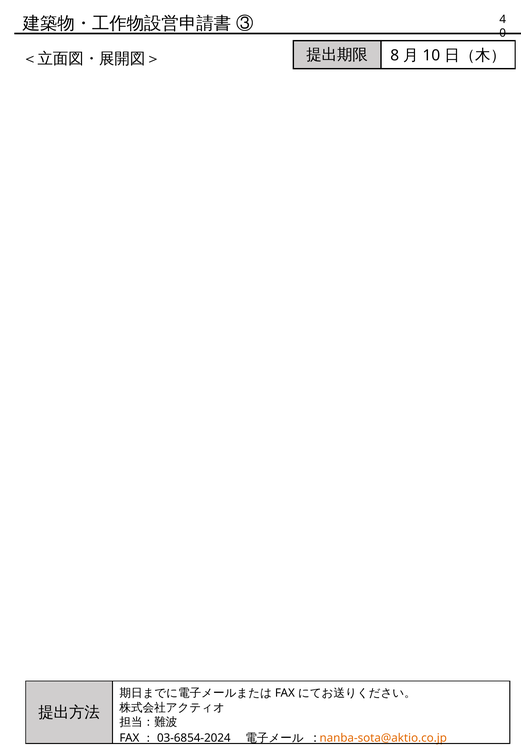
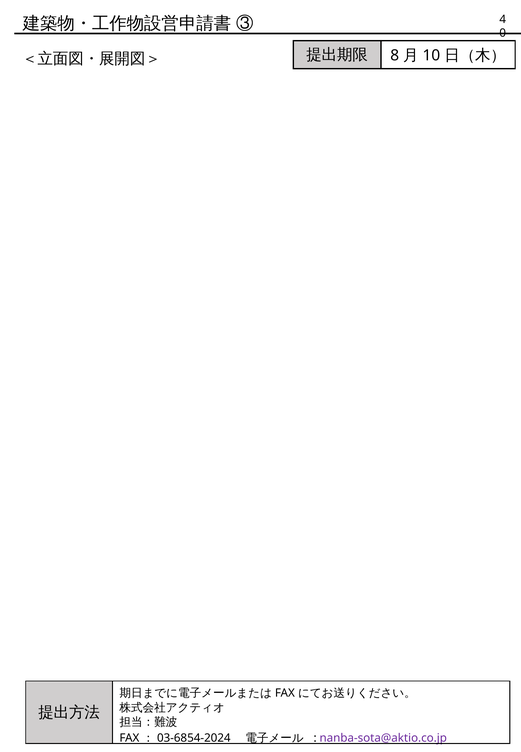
nanba-sota@aktio.co.jp colour: orange -> purple
